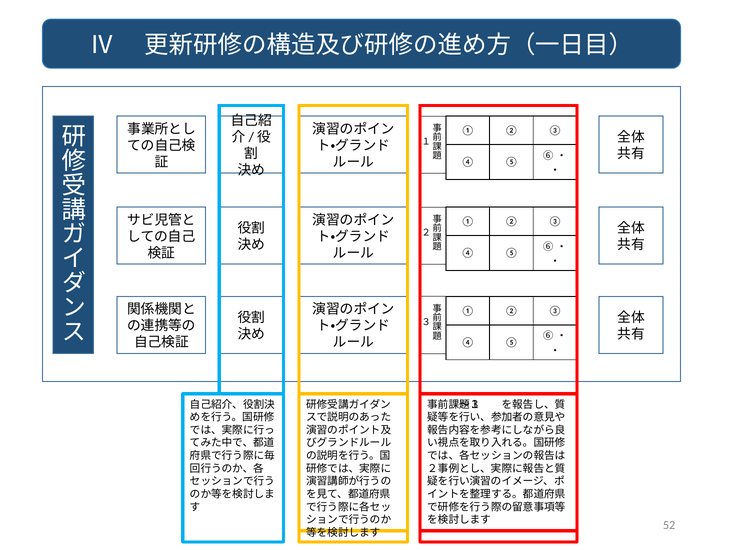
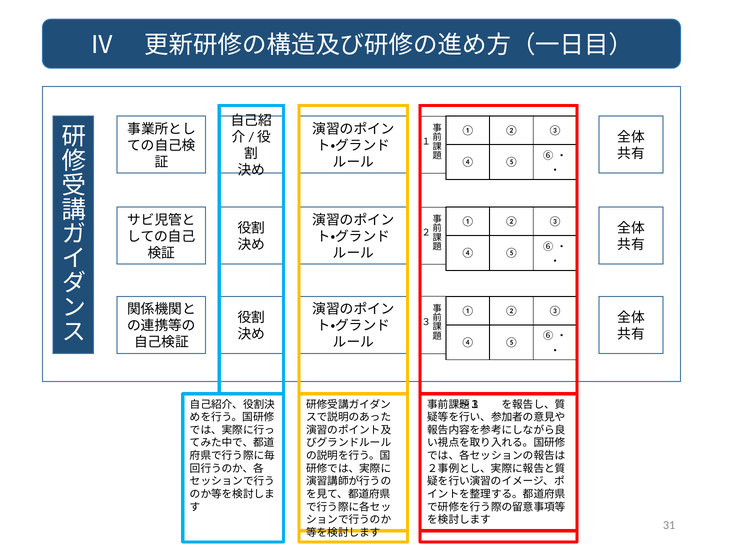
52: 52 -> 31
